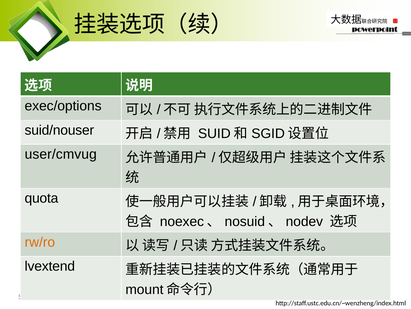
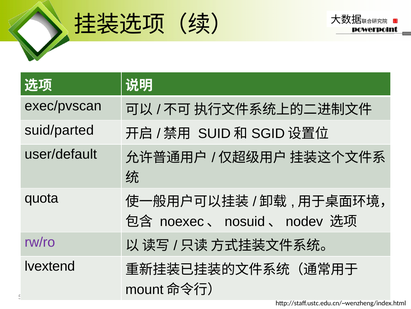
exec/options: exec/options -> exec/pvscan
suid/nouser: suid/nouser -> suid/parted
user/cmvug: user/cmvug -> user/default
rw/ro colour: orange -> purple
